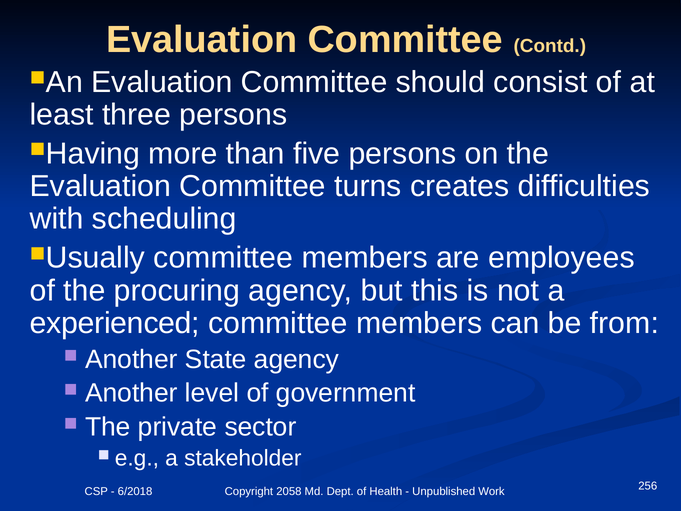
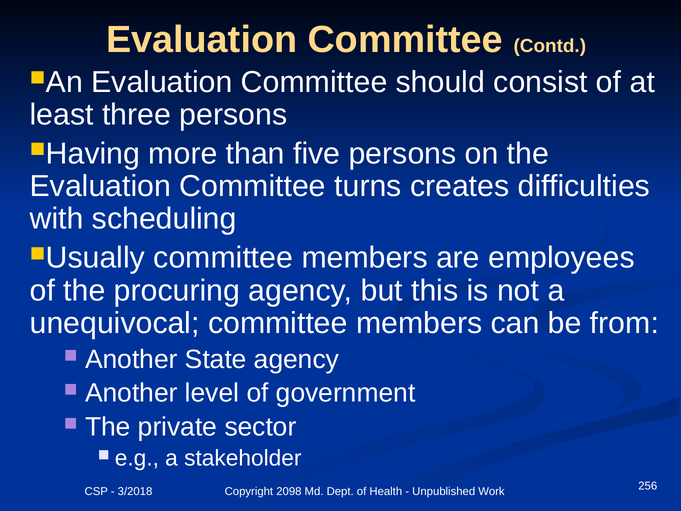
experienced: experienced -> unequivocal
6/2018: 6/2018 -> 3/2018
2058: 2058 -> 2098
